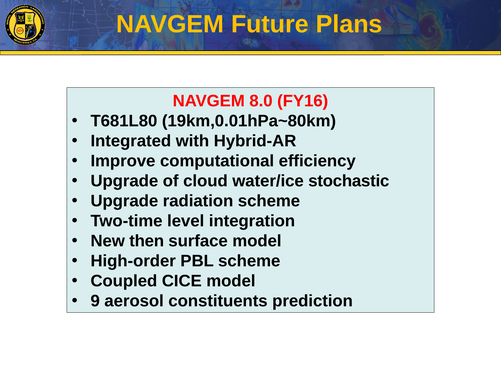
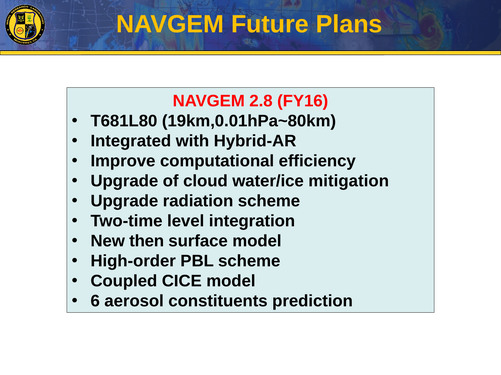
8.0: 8.0 -> 2.8
stochastic: stochastic -> mitigation
9: 9 -> 6
